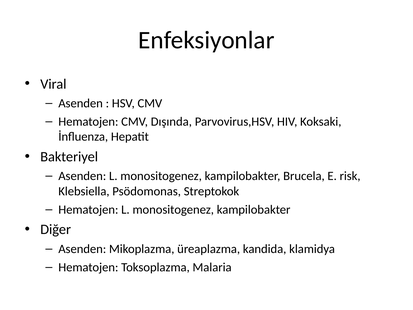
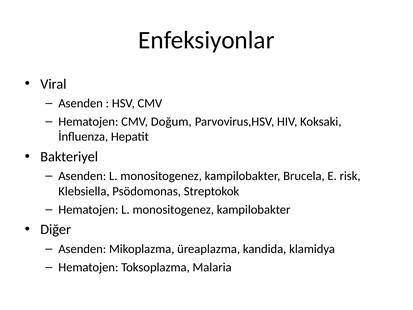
Dışında: Dışında -> Doğum
